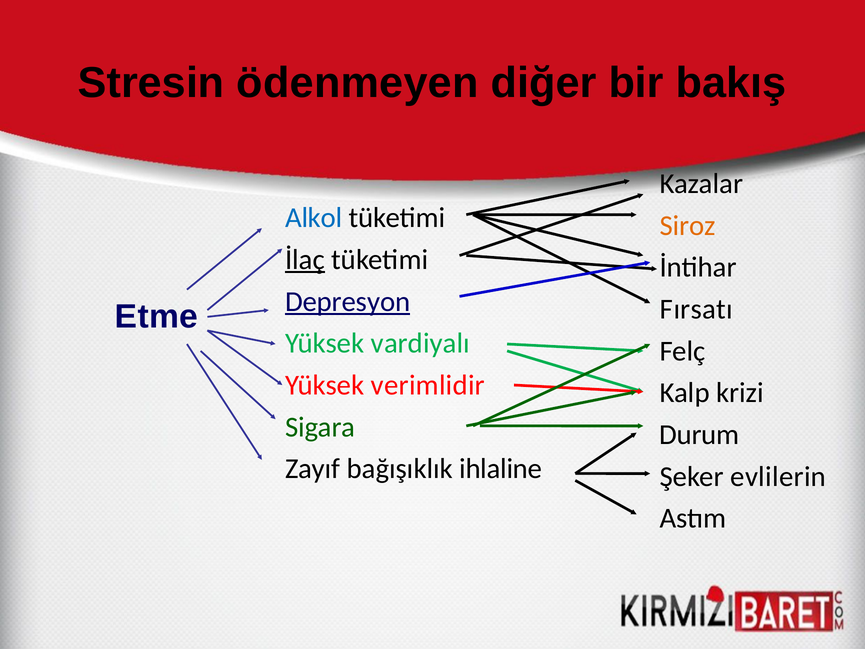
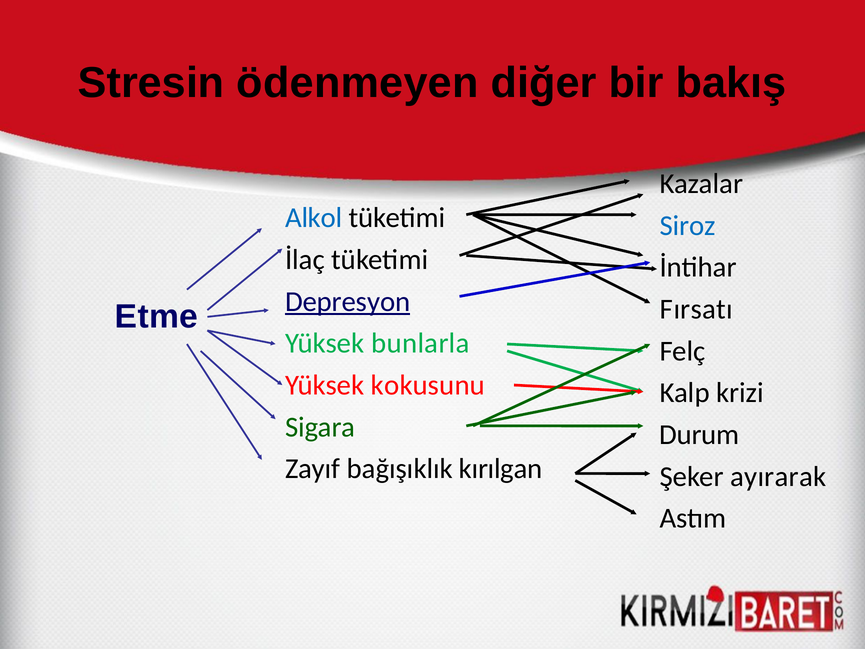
Siroz colour: orange -> blue
İlaç underline: present -> none
vardiyalı: vardiyalı -> bunlarla
verimlidir: verimlidir -> kokusunu
ihlaline: ihlaline -> kırılgan
evlilerin: evlilerin -> ayırarak
